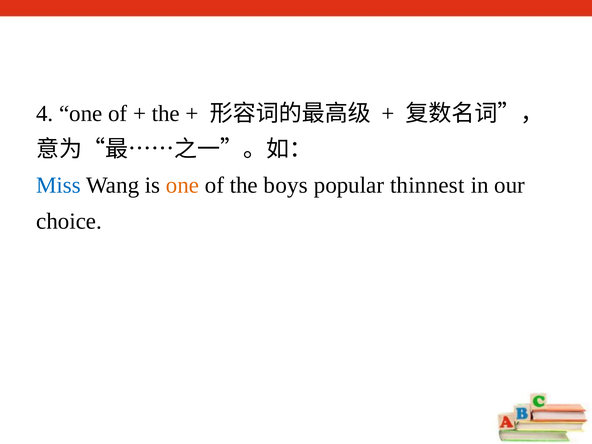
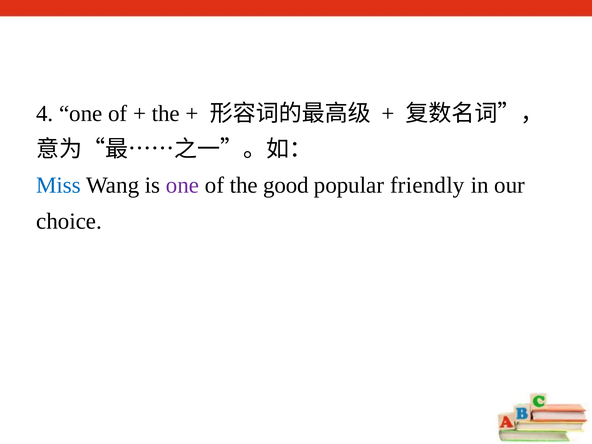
one at (182, 185) colour: orange -> purple
boys: boys -> good
thinnest: thinnest -> friendly
